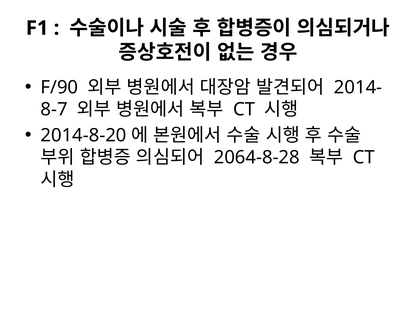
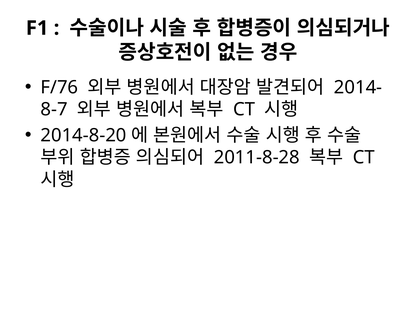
F/90: F/90 -> F/76
2064-8-28: 2064-8-28 -> 2011-8-28
